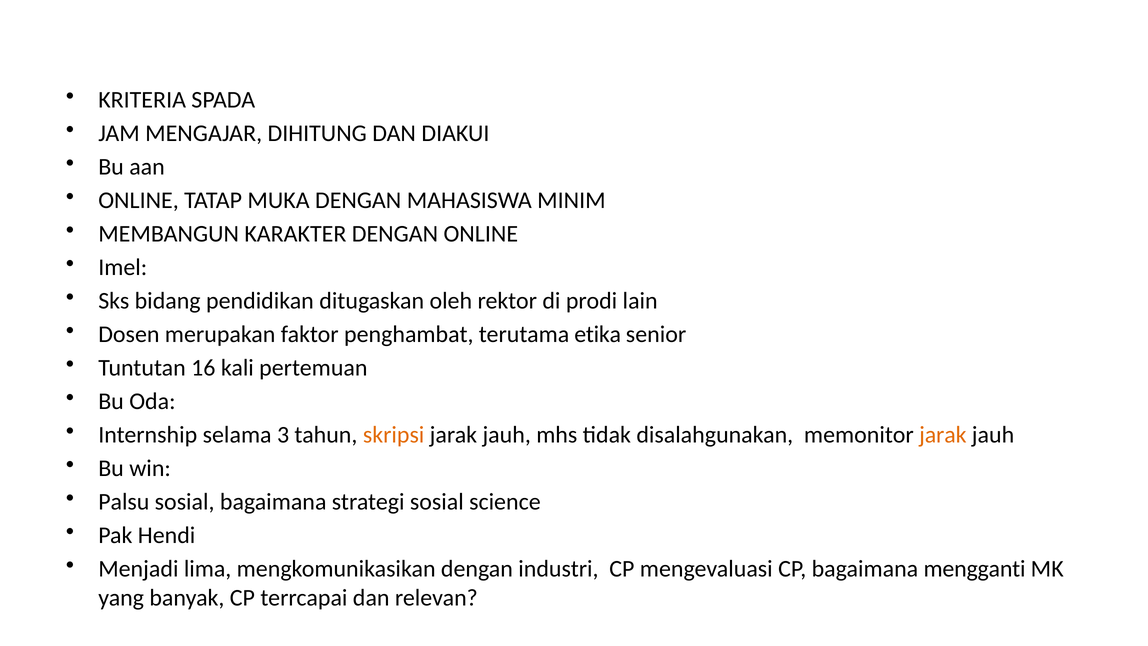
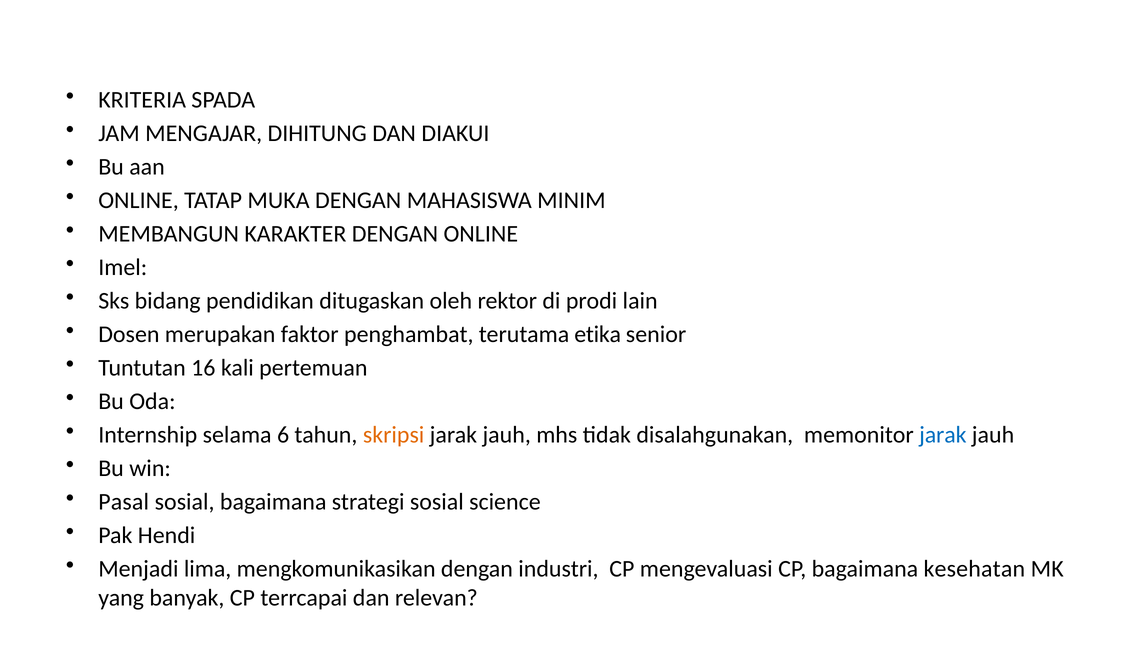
3: 3 -> 6
jarak at (943, 435) colour: orange -> blue
Palsu: Palsu -> Pasal
mengganti: mengganti -> kesehatan
